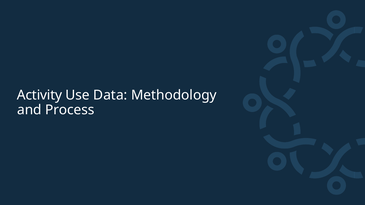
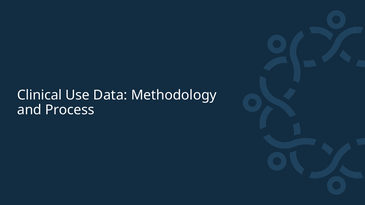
Activity: Activity -> Clinical
